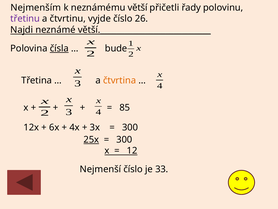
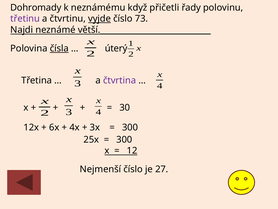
Nejmenším: Nejmenším -> Dohromady
větší: větší -> když
vyjde underline: none -> present
26: 26 -> 73
bude: bude -> úterý
čtvrtina colour: orange -> purple
85: 85 -> 30
25x underline: present -> none
33: 33 -> 27
